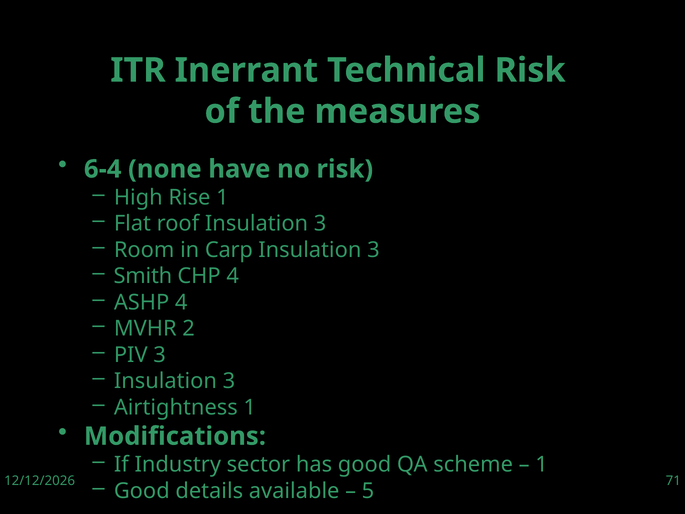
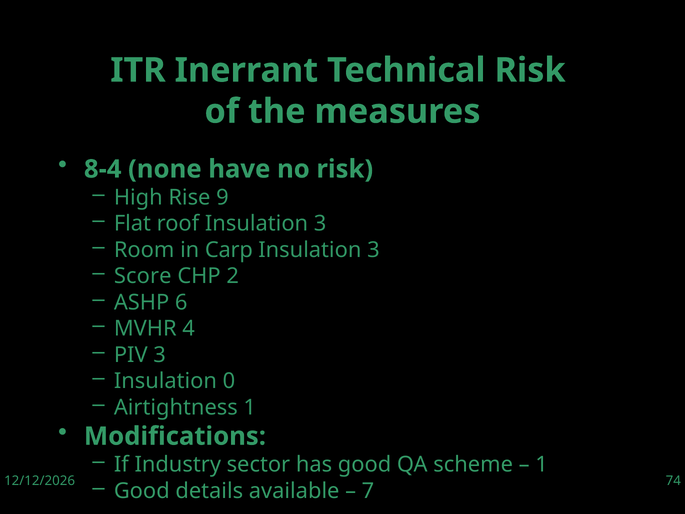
6-4: 6-4 -> 8-4
Rise 1: 1 -> 9
Smith: Smith -> Score
CHP 4: 4 -> 2
ASHP 4: 4 -> 6
2: 2 -> 4
3 at (229, 381): 3 -> 0
71: 71 -> 74
5: 5 -> 7
